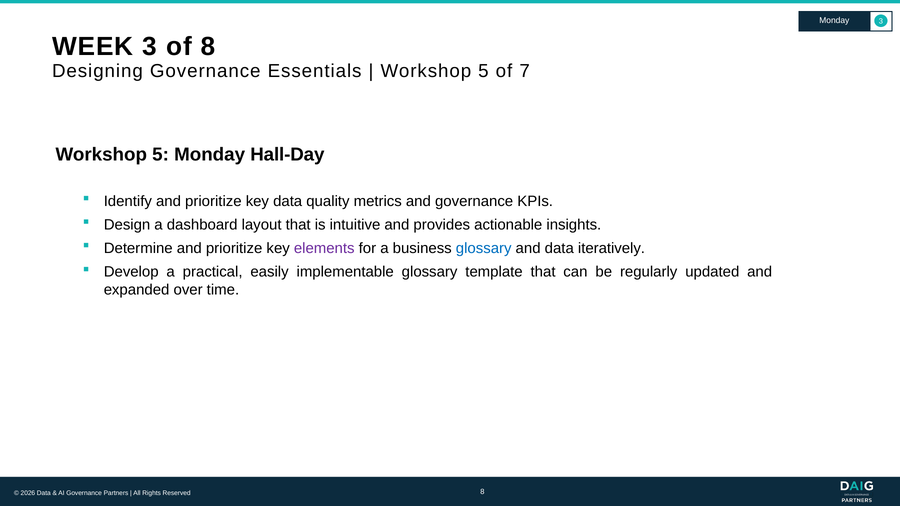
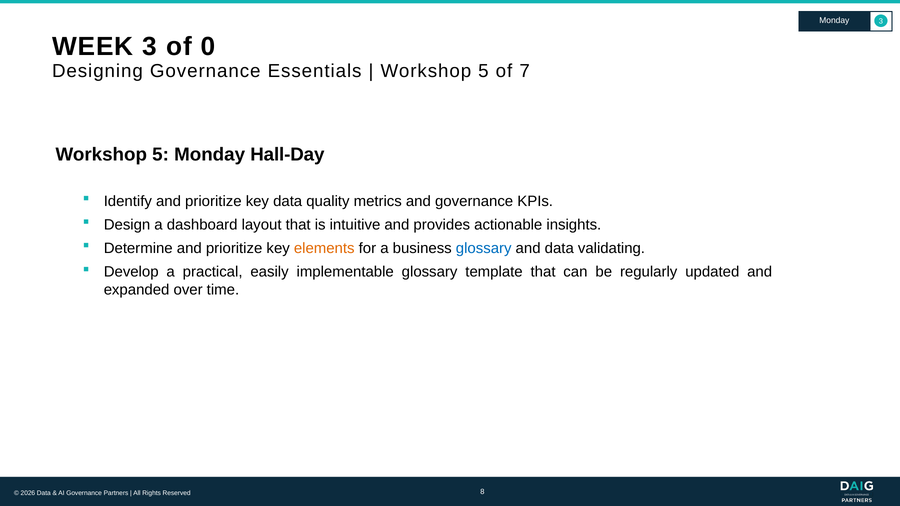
of 8: 8 -> 0
elements colour: purple -> orange
iteratively: iteratively -> validating
